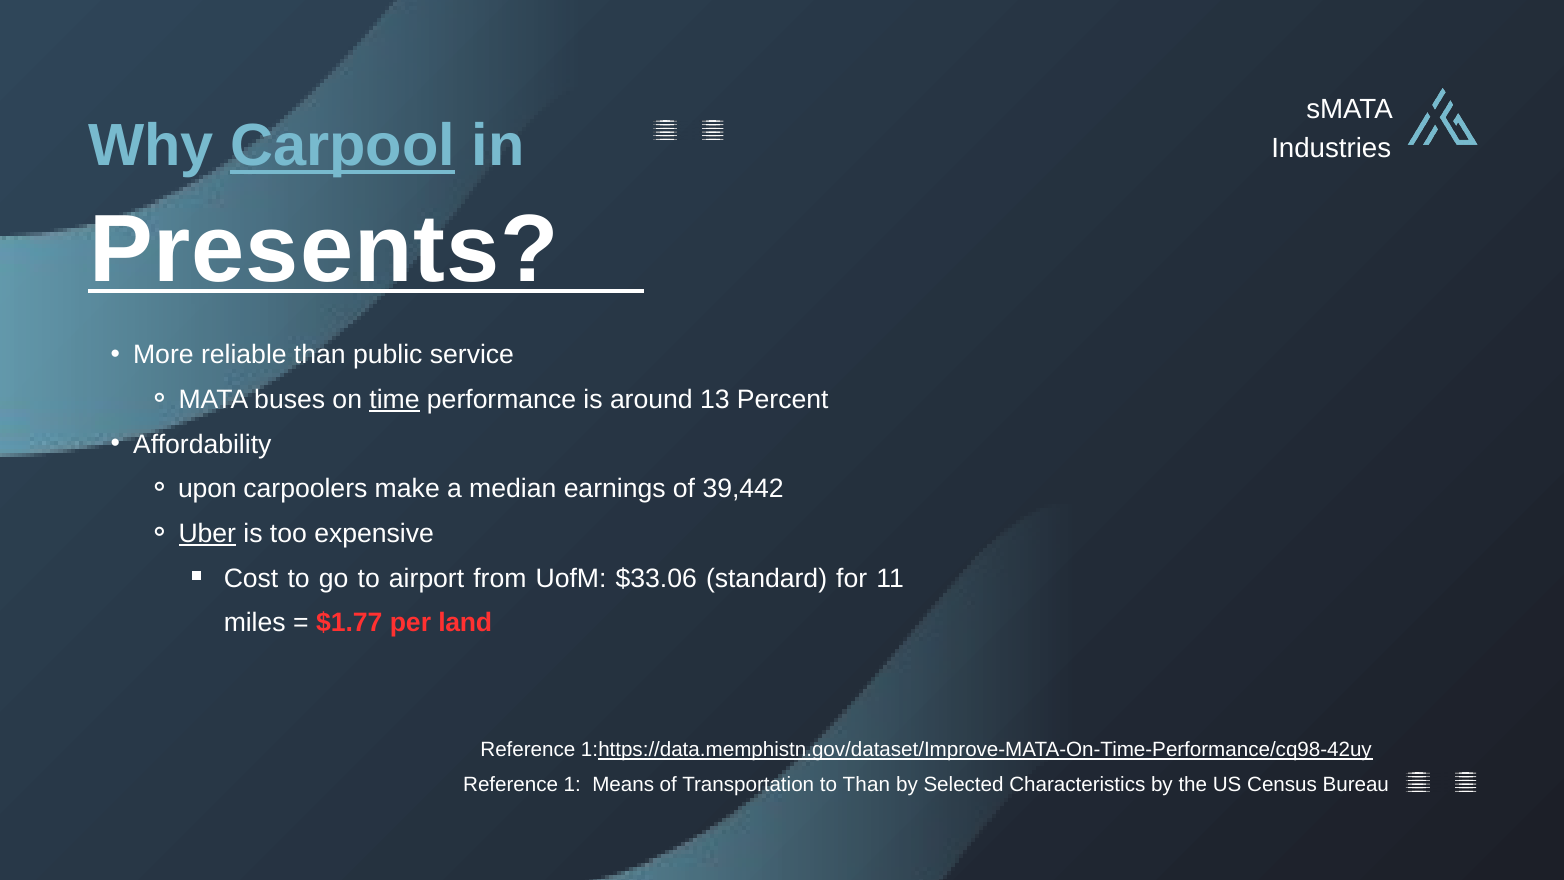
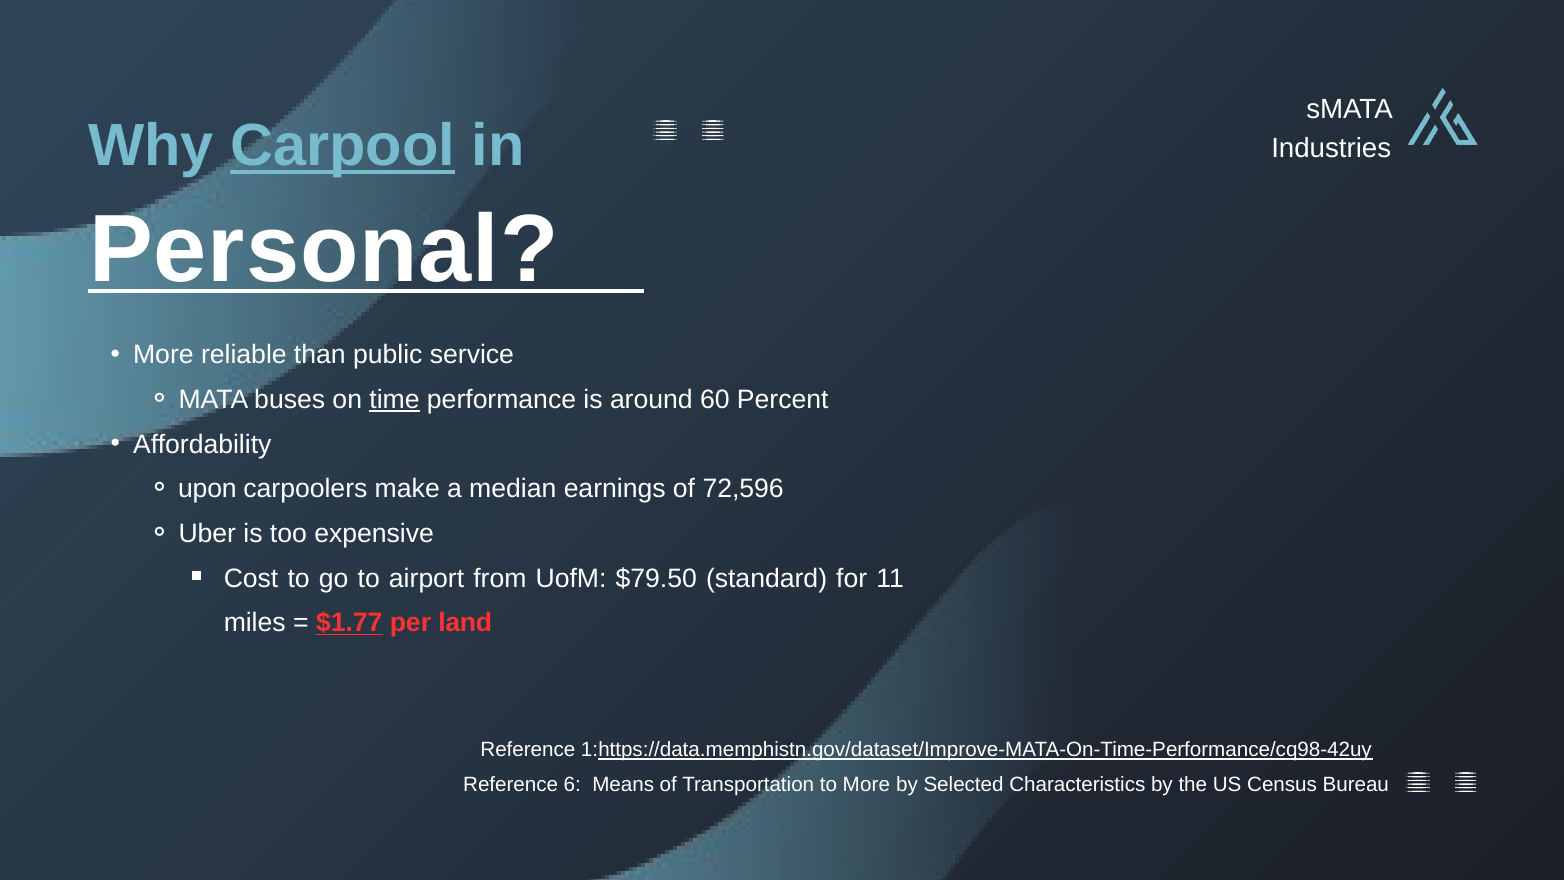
Presents: Presents -> Personal
13: 13 -> 60
39,442: 39,442 -> 72,596
Uber underline: present -> none
$33.06: $33.06 -> $79.50
$1.77 underline: none -> present
1: 1 -> 6
to Than: Than -> More
